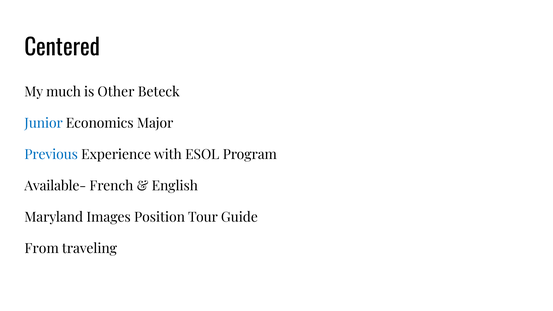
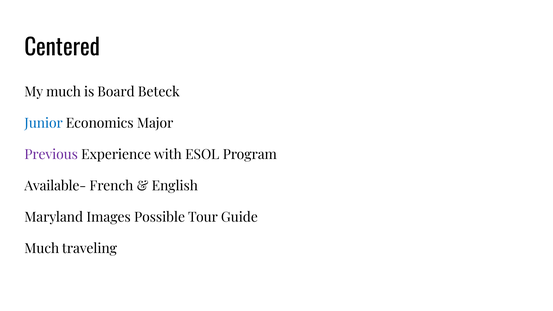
Other: Other -> Board
Previous colour: blue -> purple
Position: Position -> Possible
From at (42, 249): From -> Much
